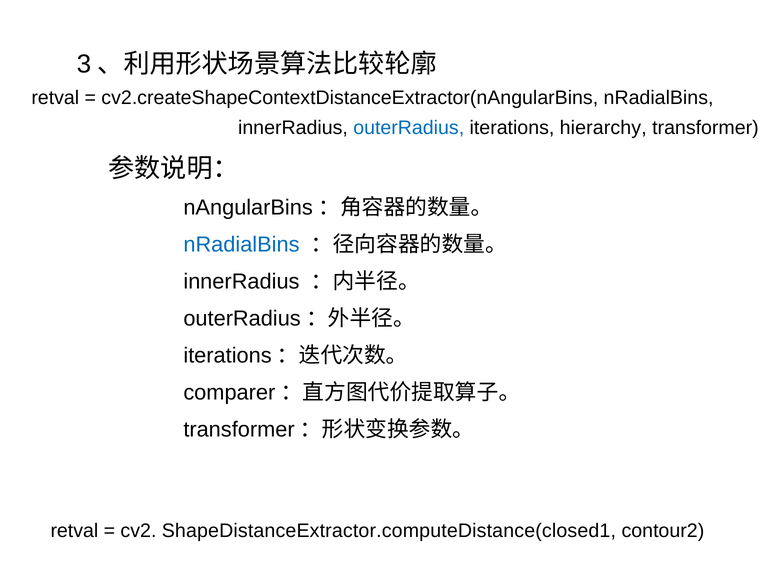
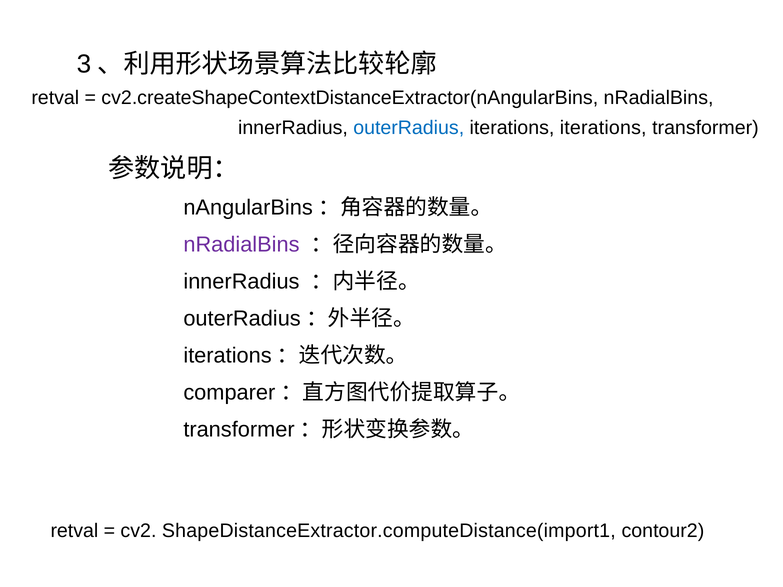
iterations hierarchy: hierarchy -> iterations
nRadialBins at (241, 245) colour: blue -> purple
ShapeDistanceExtractor.computeDistance(closed1: ShapeDistanceExtractor.computeDistance(closed1 -> ShapeDistanceExtractor.computeDistance(import1
